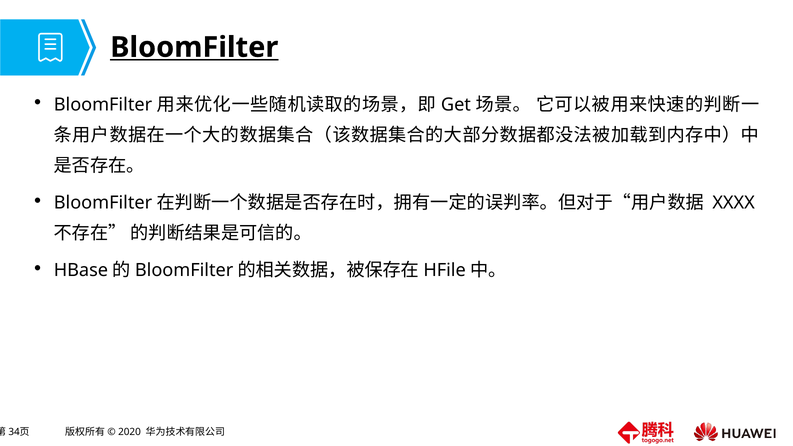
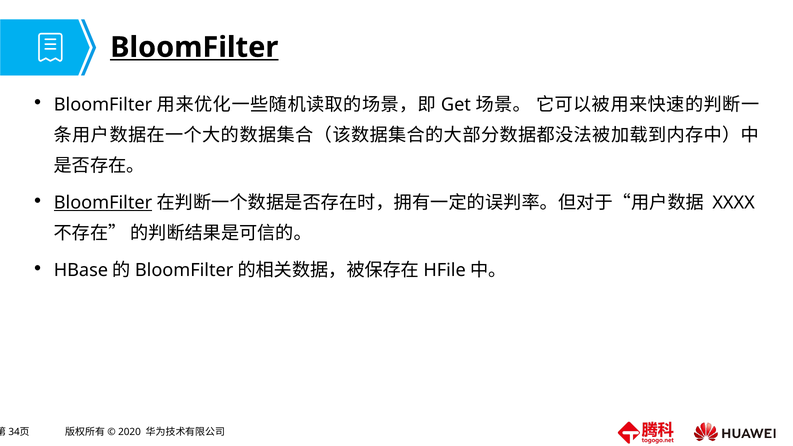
BloomFilter at (103, 203) underline: none -> present
